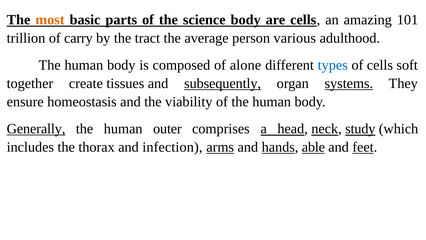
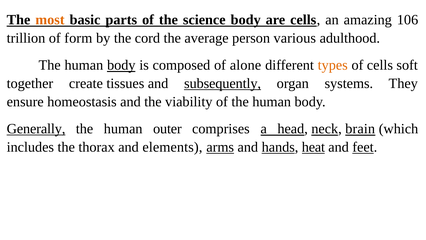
101: 101 -> 106
carry: carry -> form
tract: tract -> cord
body at (121, 65) underline: none -> present
types colour: blue -> orange
systems underline: present -> none
study: study -> brain
infection: infection -> elements
able: able -> heat
